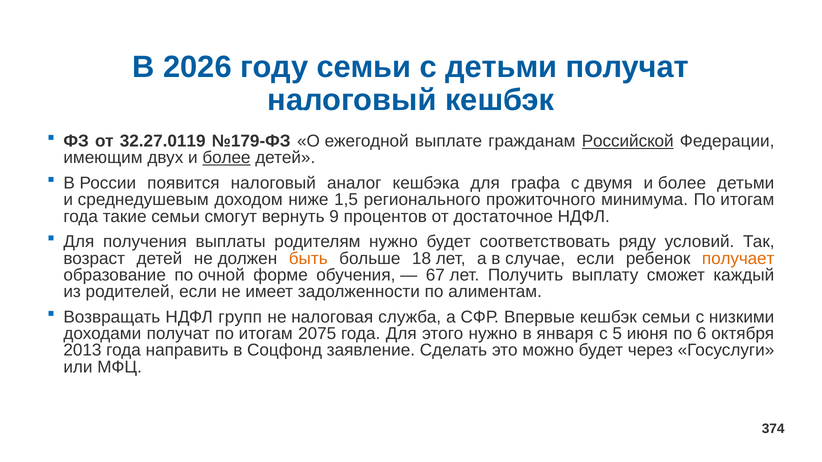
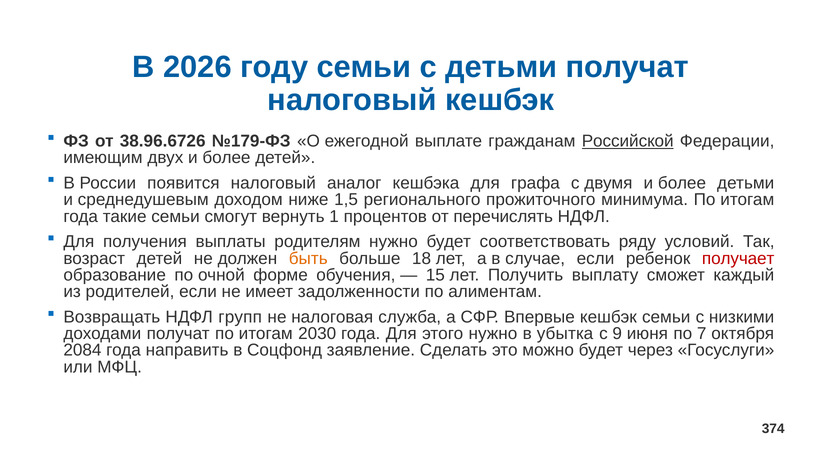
32.27.0119: 32.27.0119 -> 38.96.6726
более at (226, 158) underline: present -> none
9: 9 -> 1
достаточное: достаточное -> перечислять
получает colour: orange -> red
67: 67 -> 15
2075: 2075 -> 2030
января: января -> убытка
5: 5 -> 9
6: 6 -> 7
2013: 2013 -> 2084
